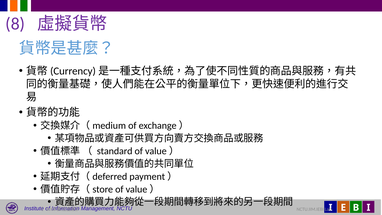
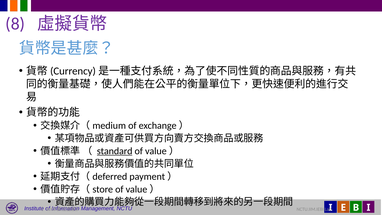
standard underline: none -> present
